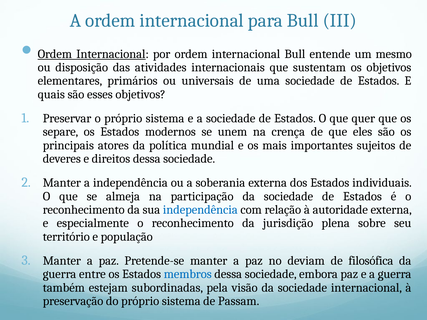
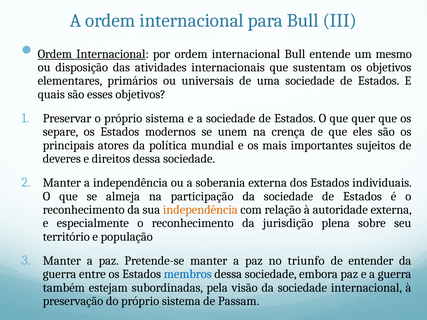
independência at (200, 210) colour: blue -> orange
deviam: deviam -> triunfo
filosófica: filosófica -> entender
